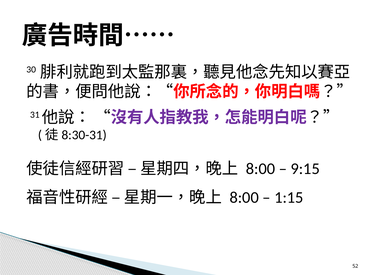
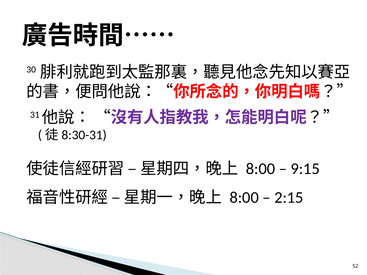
1:15: 1:15 -> 2:15
